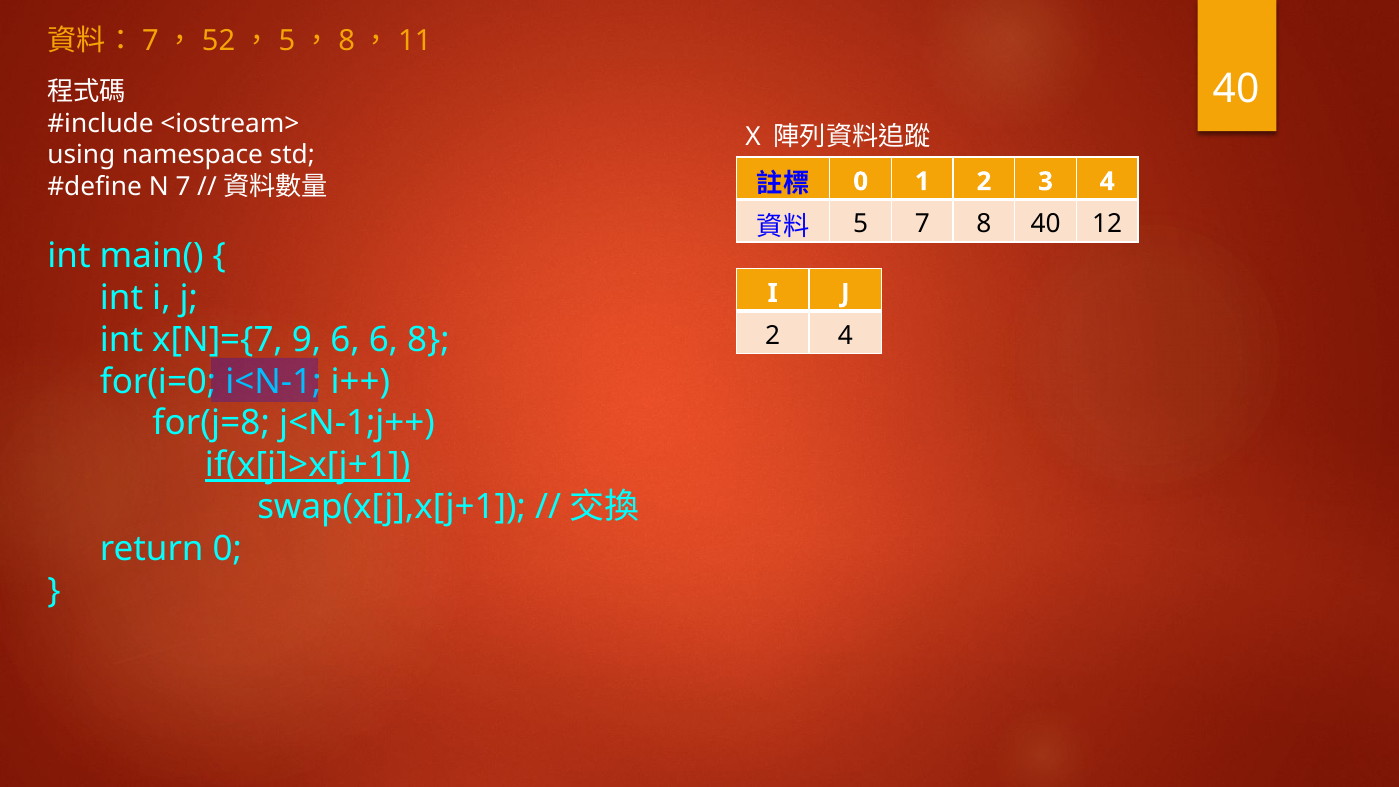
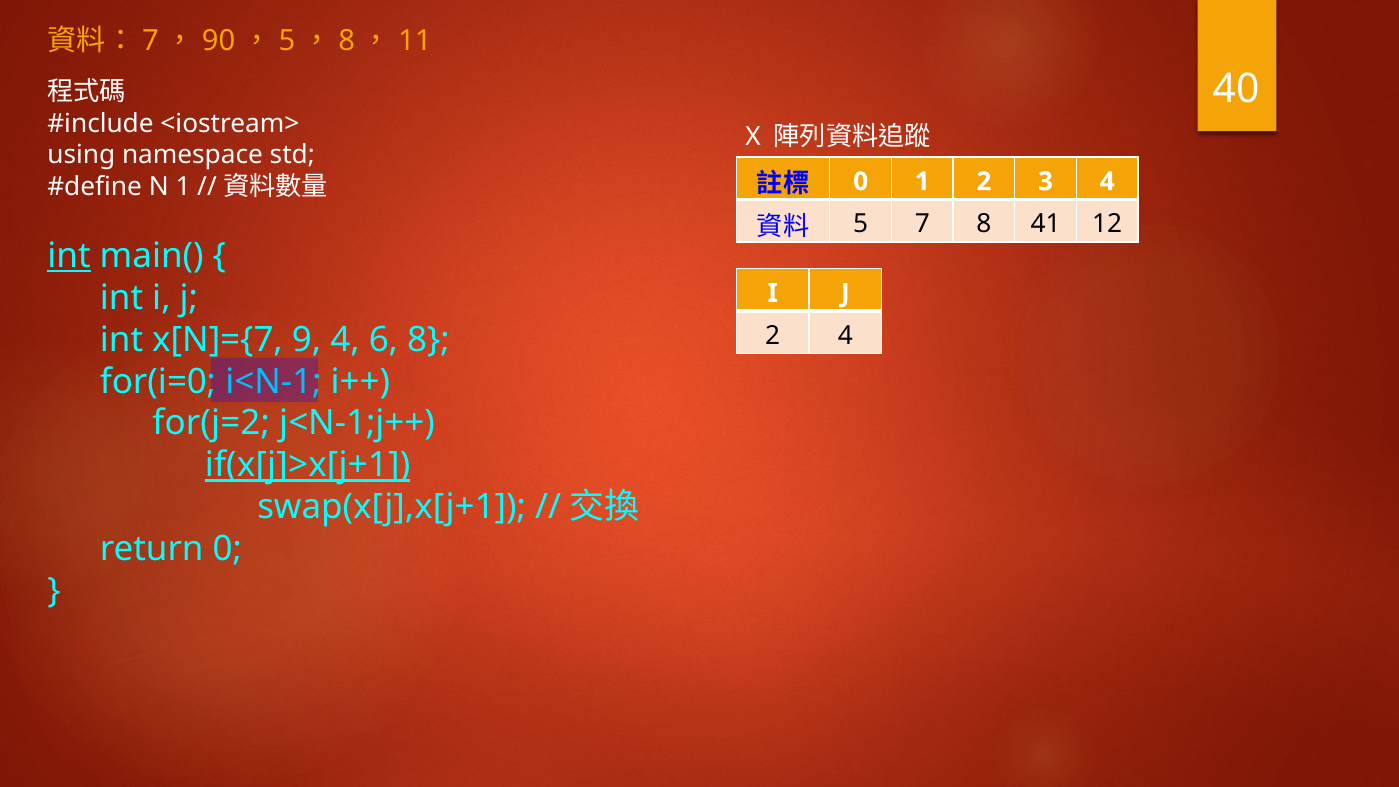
52: 52 -> 90
N 7: 7 -> 1
8 40: 40 -> 41
int at (69, 256) underline: none -> present
6 at (345, 339): 6 -> 4
for(j=8: for(j=8 -> for(j=2
